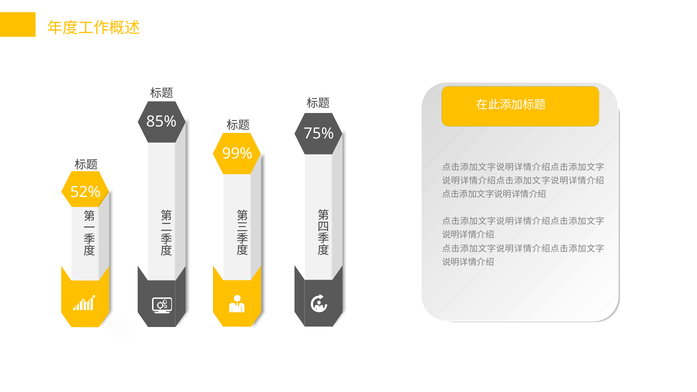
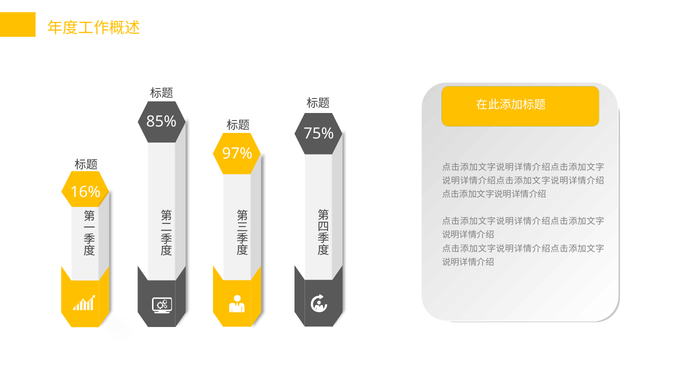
99%: 99% -> 97%
52%: 52% -> 16%
